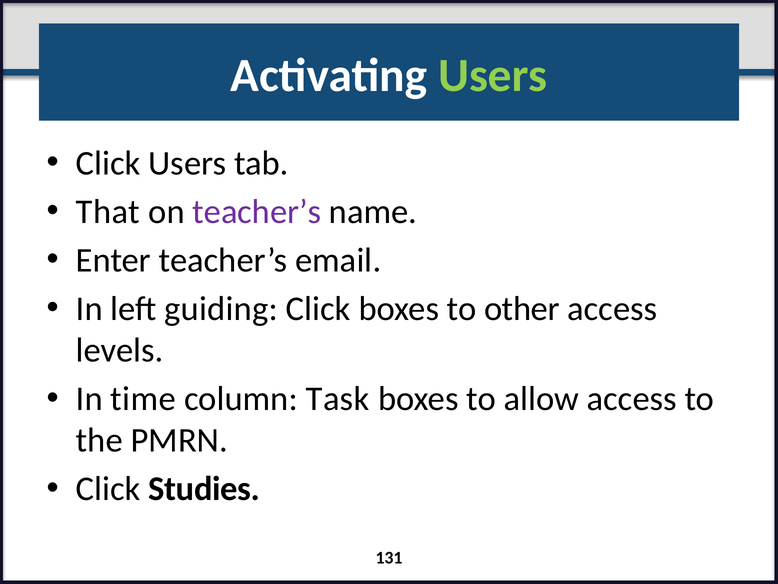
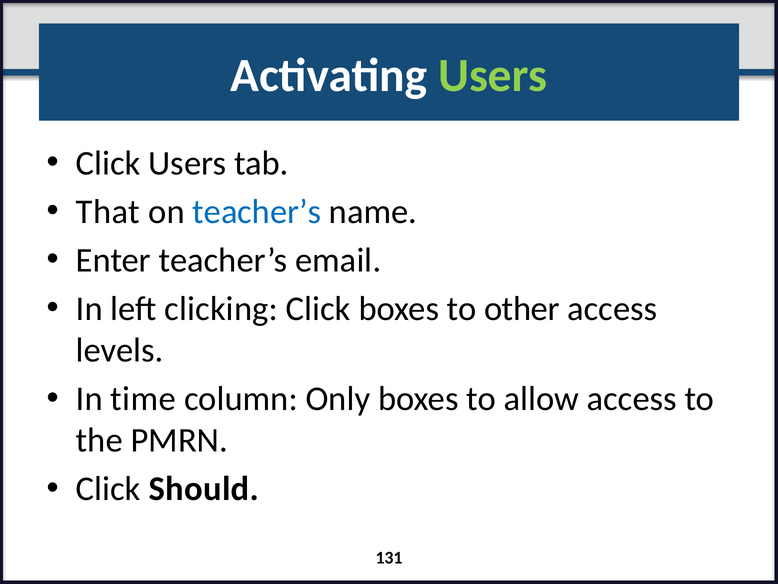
teacher’s at (257, 212) colour: purple -> blue
guiding: guiding -> clicking
Task: Task -> Only
Studies: Studies -> Should
